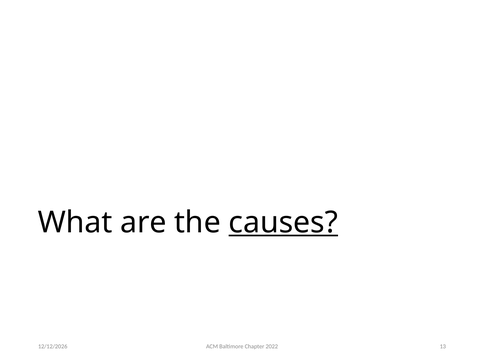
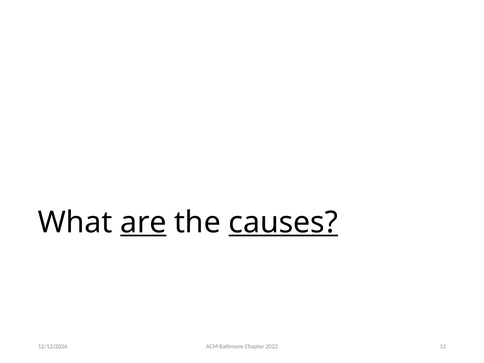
are underline: none -> present
